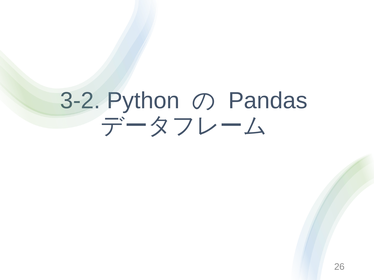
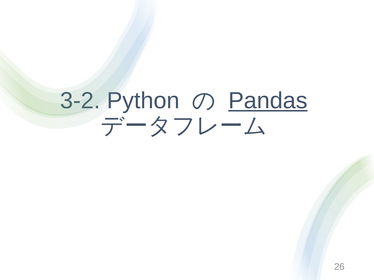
Pandas underline: none -> present
